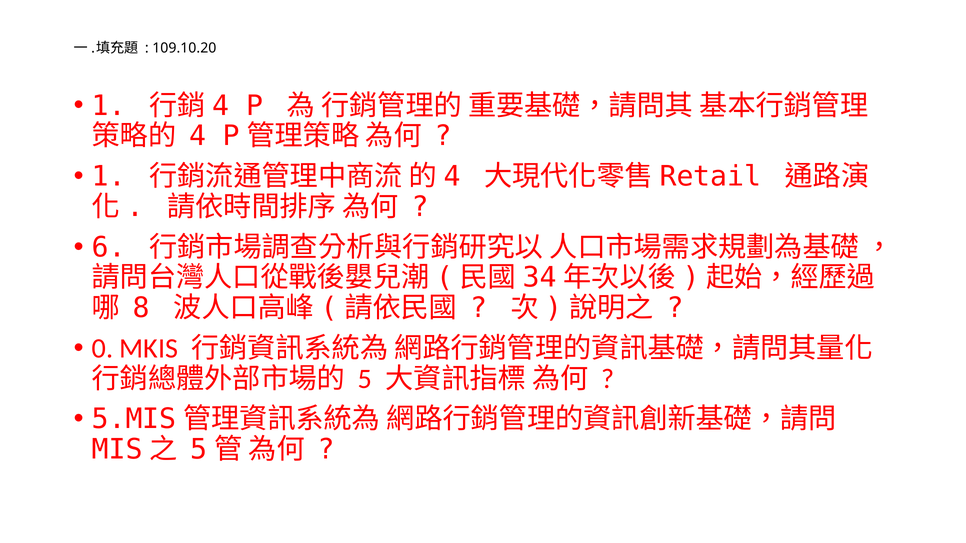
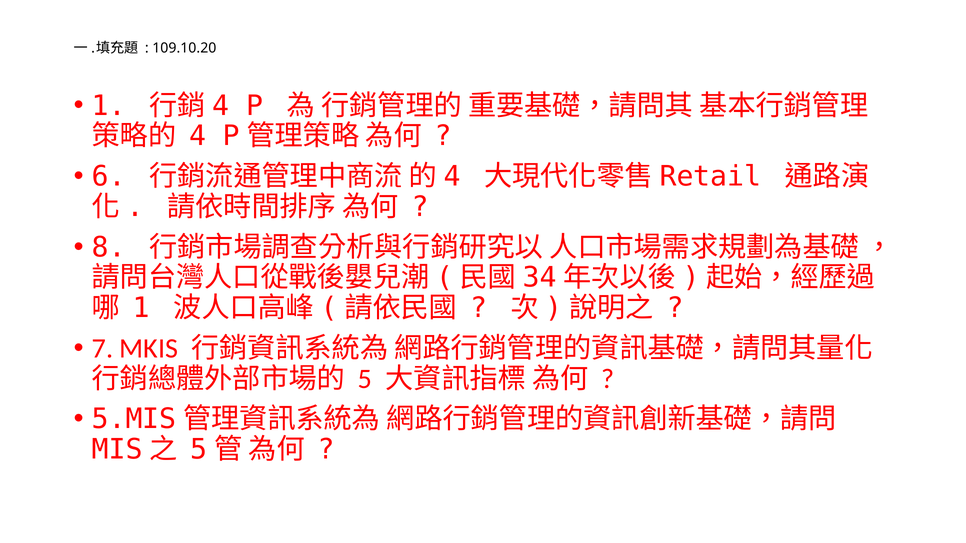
1 at (109, 177): 1 -> 6
6: 6 -> 8
8 at (141, 308): 8 -> 1
0: 0 -> 7
